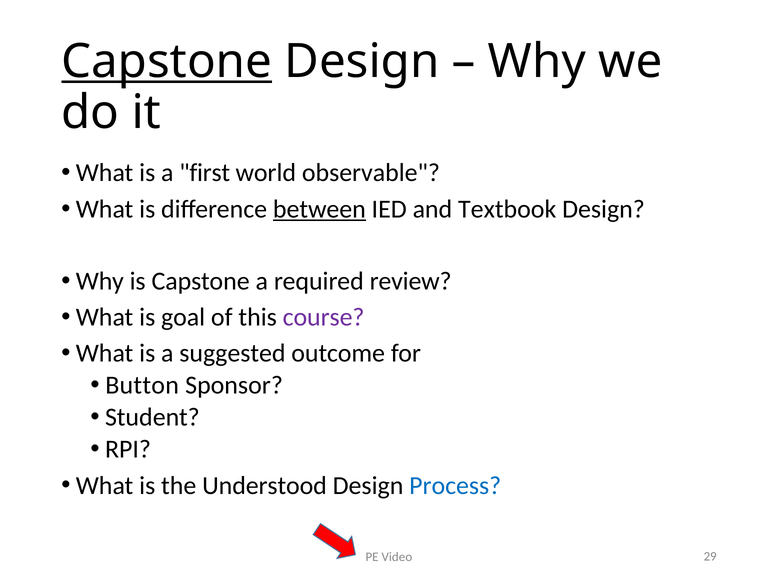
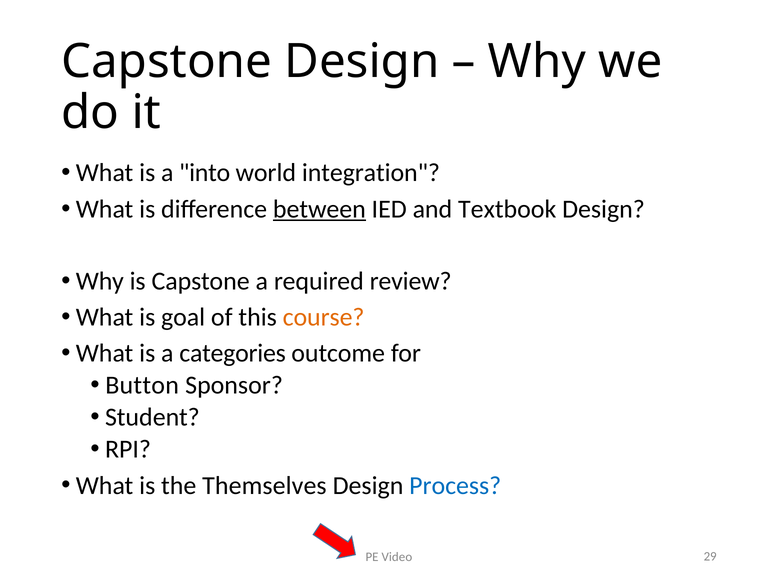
Capstone at (167, 61) underline: present -> none
first: first -> into
observable: observable -> integration
course colour: purple -> orange
suggested: suggested -> categories
Understood: Understood -> Themselves
